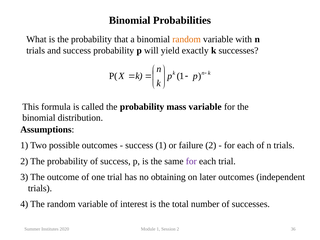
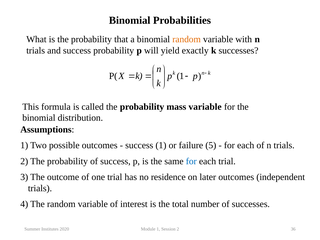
failure 2: 2 -> 5
for at (191, 161) colour: purple -> blue
obtaining: obtaining -> residence
